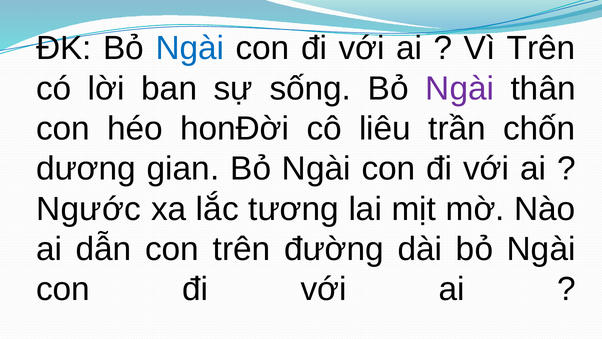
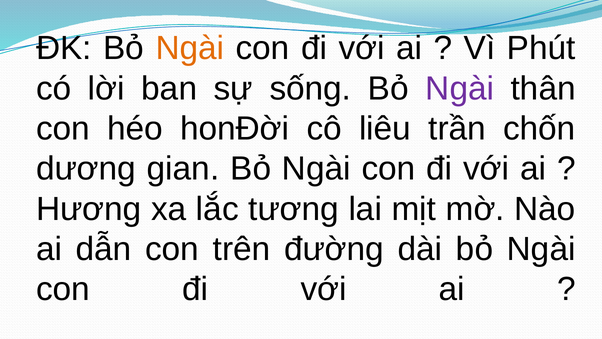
Ngài at (190, 48) colour: blue -> orange
Vì Trên: Trên -> Phút
Ngước: Ngước -> Hương
